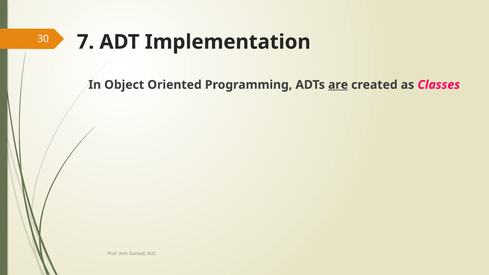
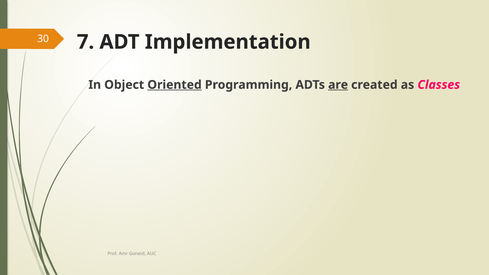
Oriented underline: none -> present
